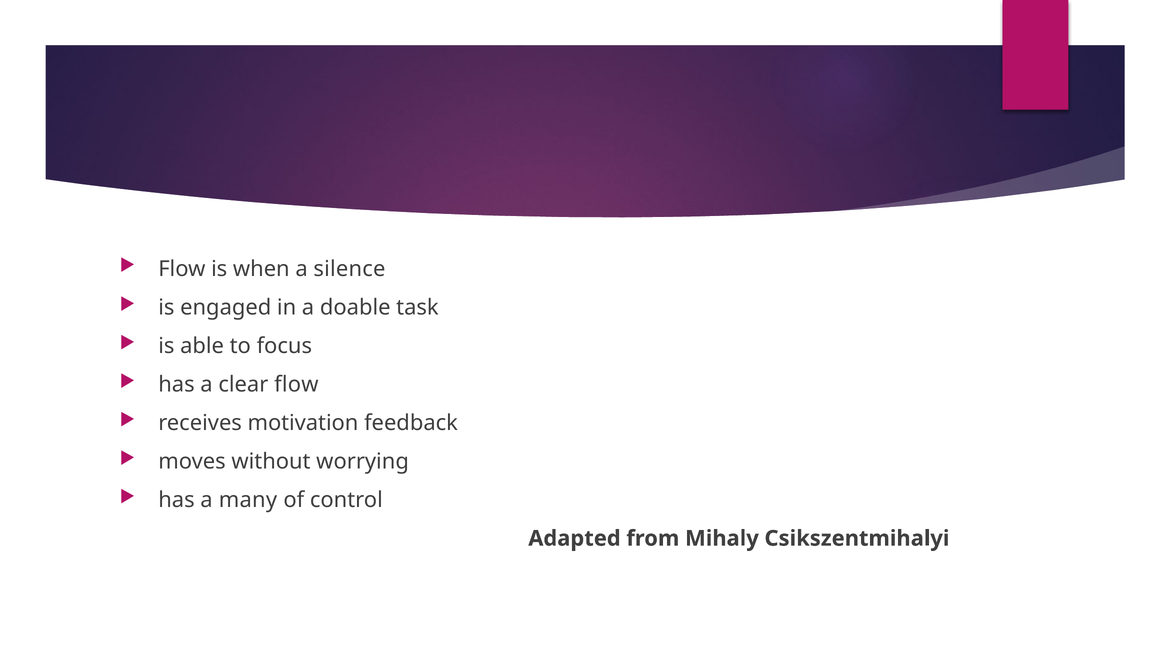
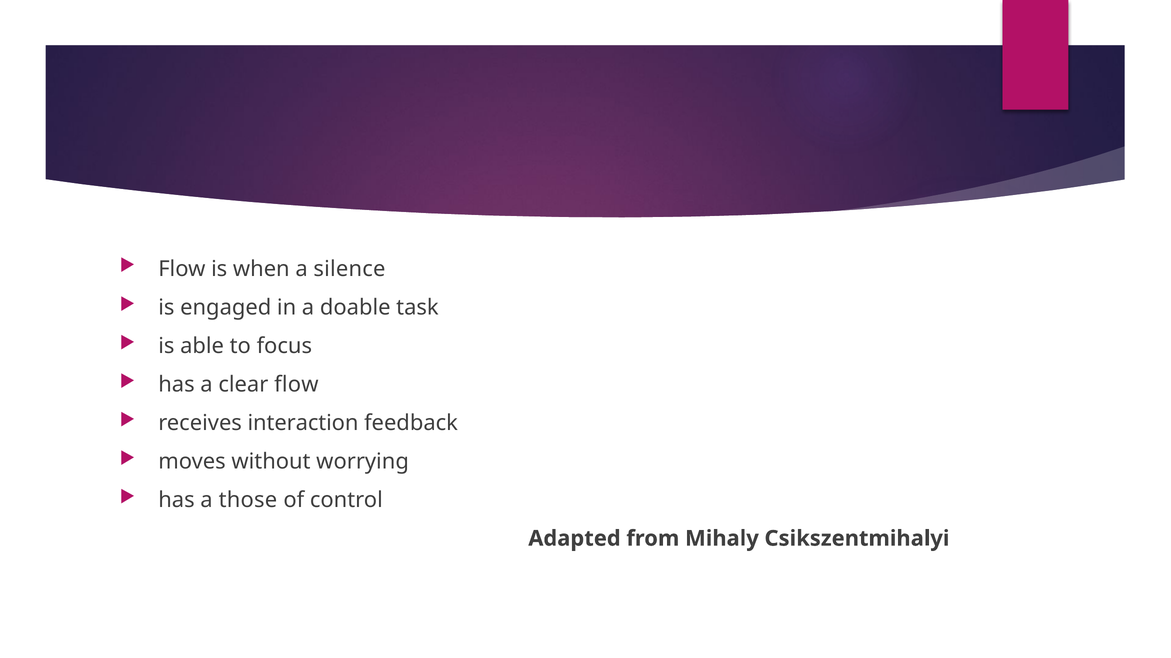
motivation: motivation -> interaction
many: many -> those
